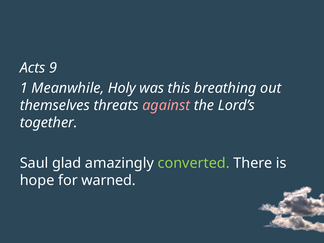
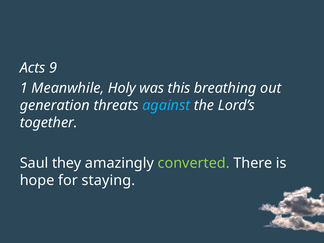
themselves: themselves -> generation
against colour: pink -> light blue
glad: glad -> they
warned: warned -> staying
